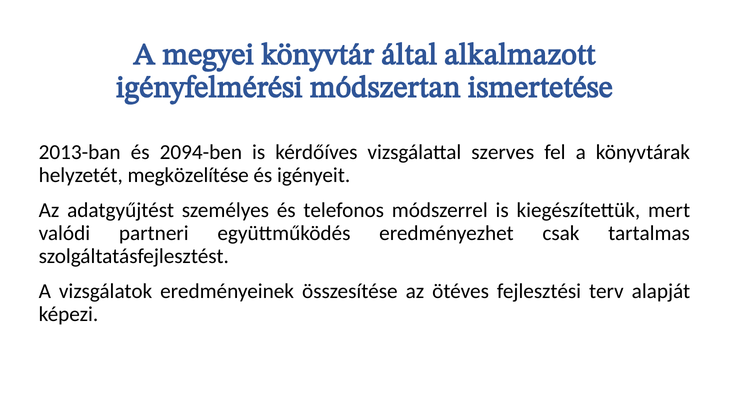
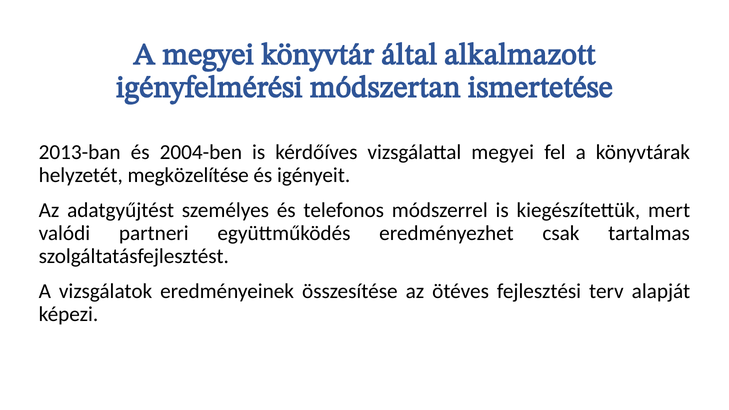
2094-ben: 2094-ben -> 2004-ben
vizsgálattal szerves: szerves -> megyei
